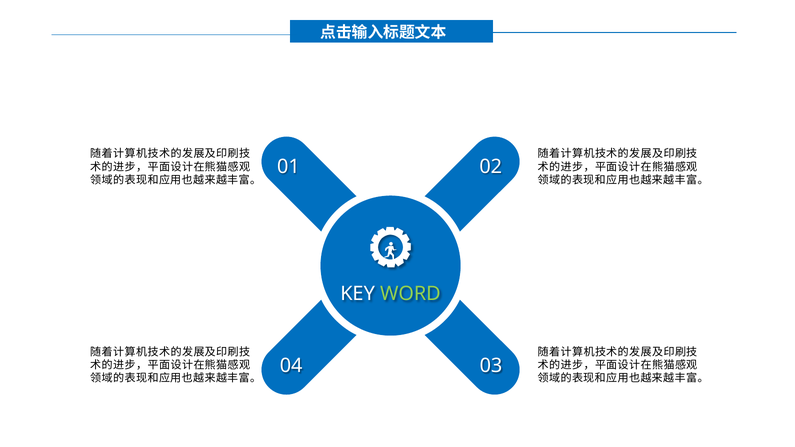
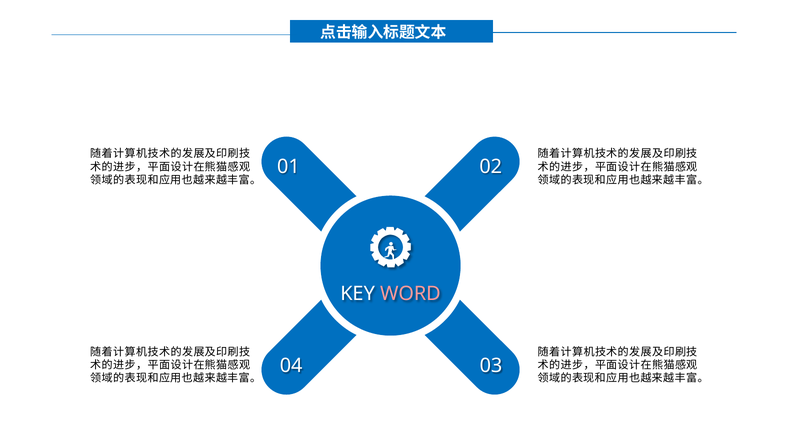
WORD colour: light green -> pink
